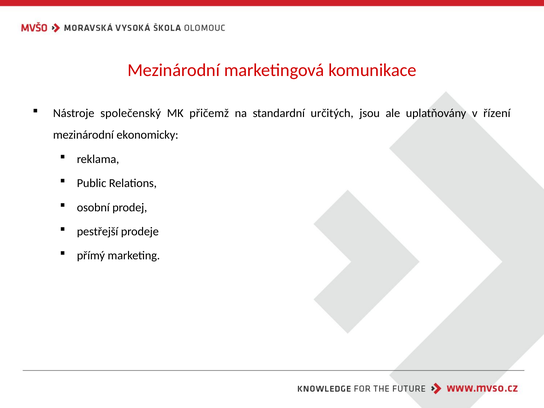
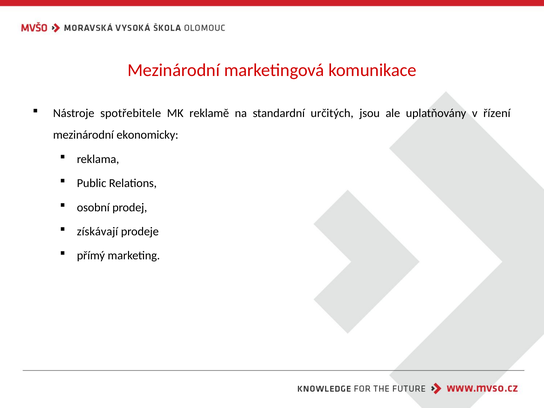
společenský: společenský -> spotřebitele
přičemž: přičemž -> reklamě
pestřejší: pestřejší -> získávají
